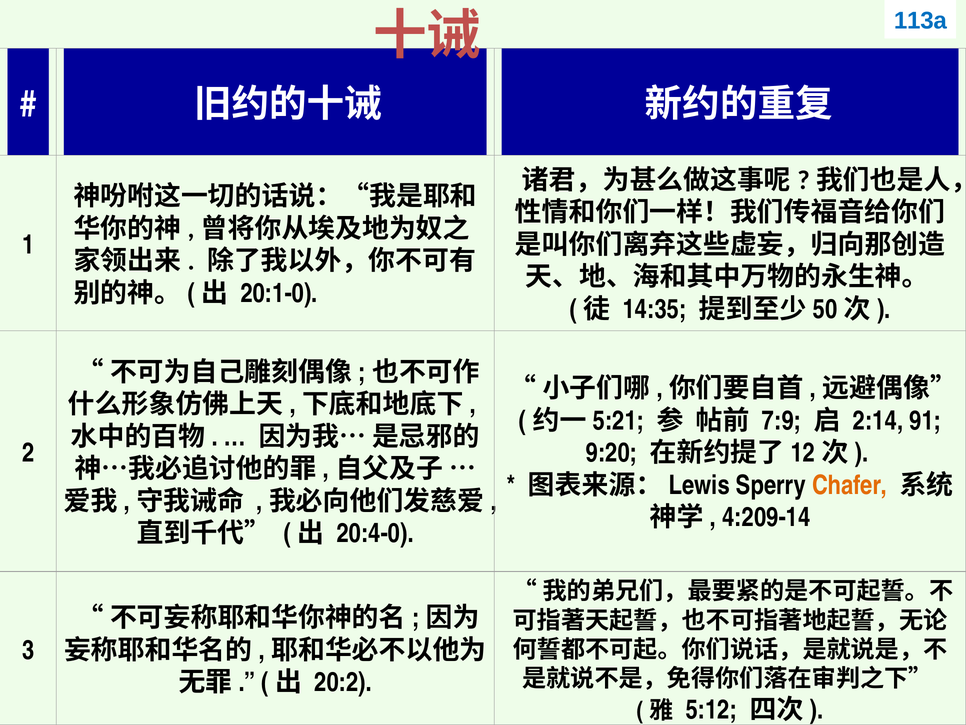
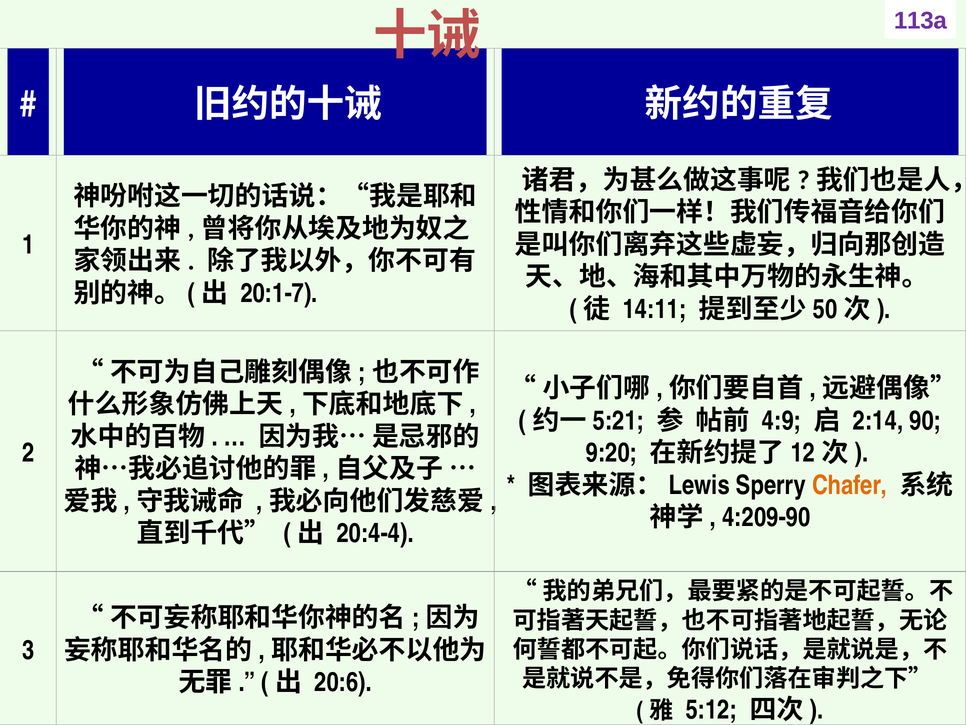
113a colour: blue -> purple
20:1-0: 20:1-0 -> 20:1-7
14:35: 14:35 -> 14:11
7:9: 7:9 -> 4:9
91: 91 -> 90
4:209-14: 4:209-14 -> 4:209-90
20:4-0: 20:4-0 -> 20:4-4
20:2: 20:2 -> 20:6
